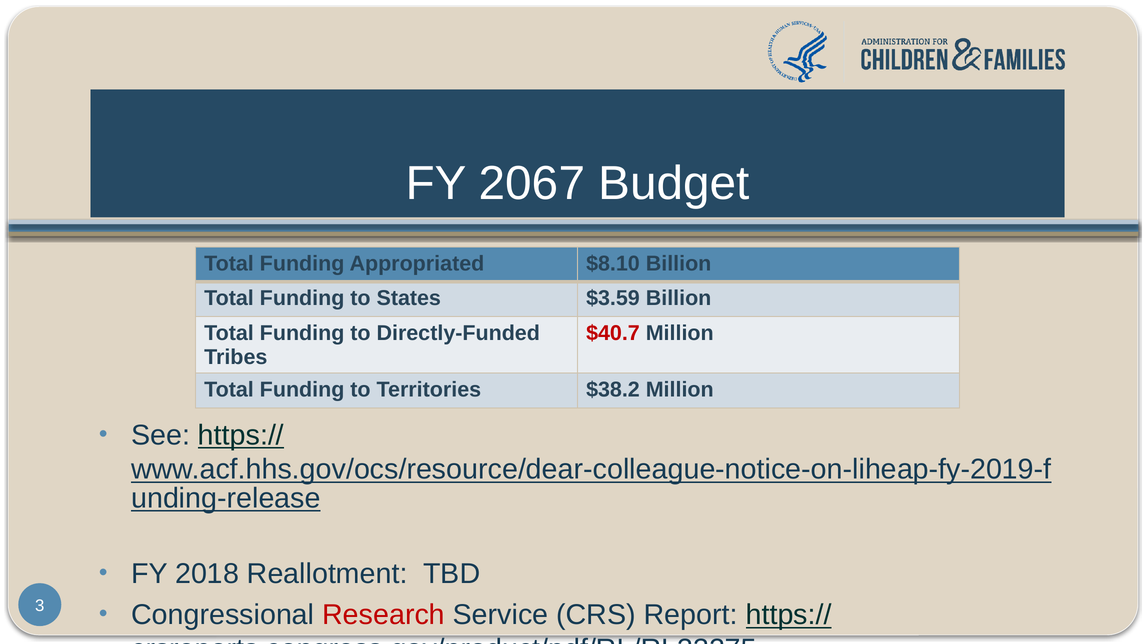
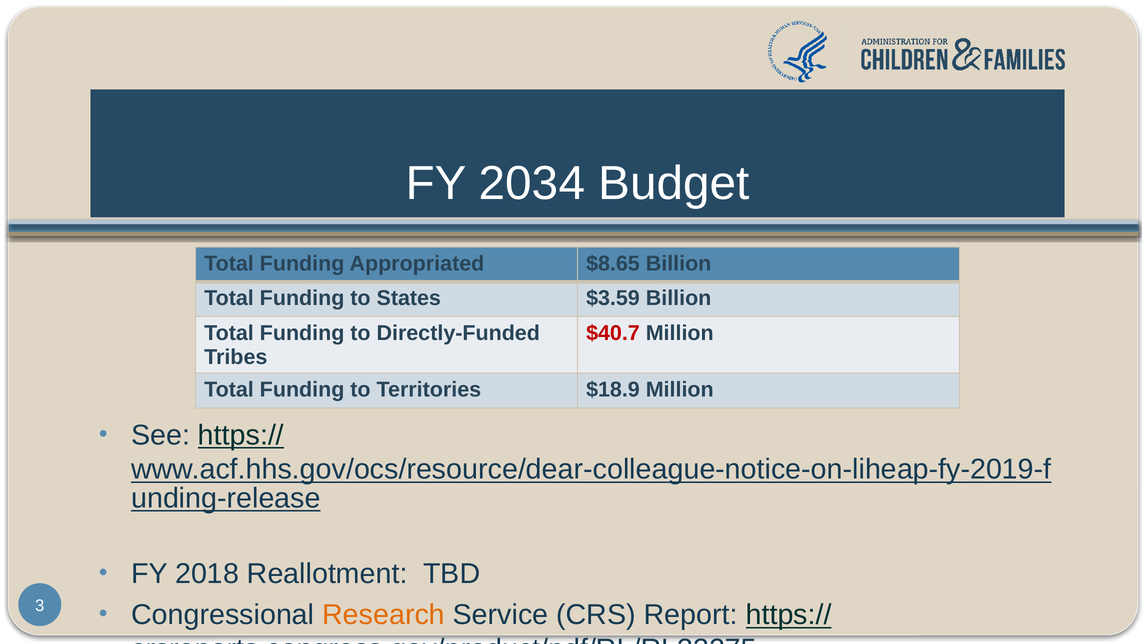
2067: 2067 -> 2034
$8.10: $8.10 -> $8.65
$38.2: $38.2 -> $18.9
Research colour: red -> orange
